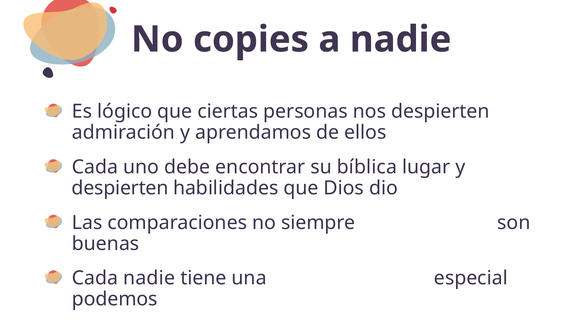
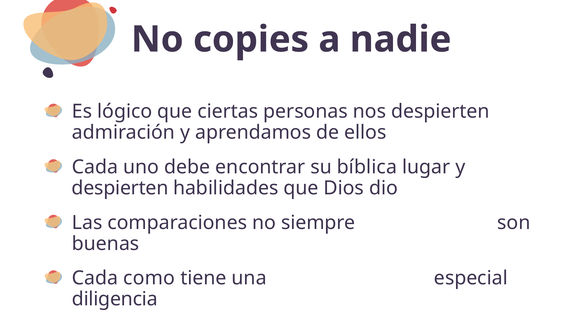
Cada nadie: nadie -> como
podemos: podemos -> diligencia
